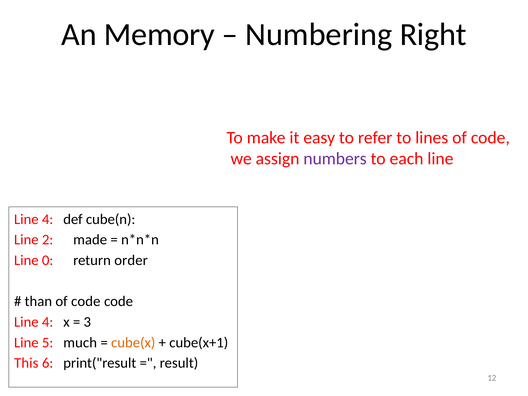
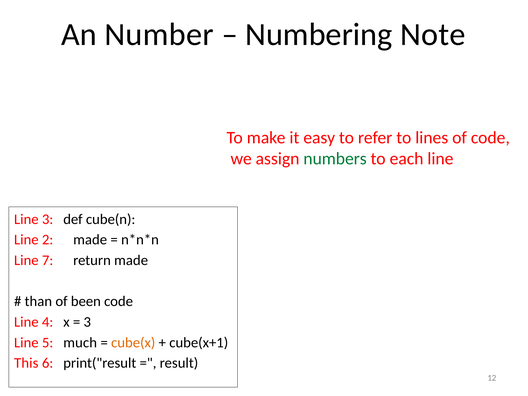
Memory: Memory -> Number
Right: Right -> Note
numbers colour: purple -> green
4 at (48, 219): 4 -> 3
0: 0 -> 7
return order: order -> made
code at (86, 301): code -> been
